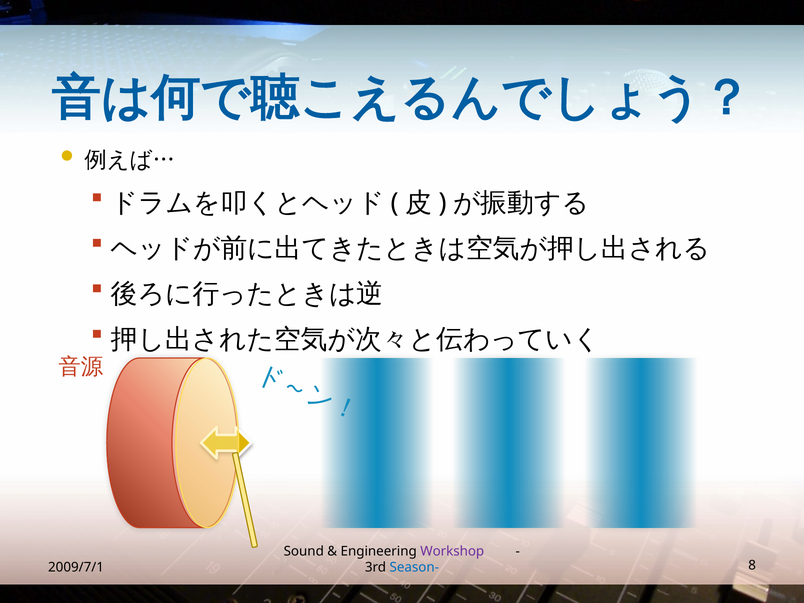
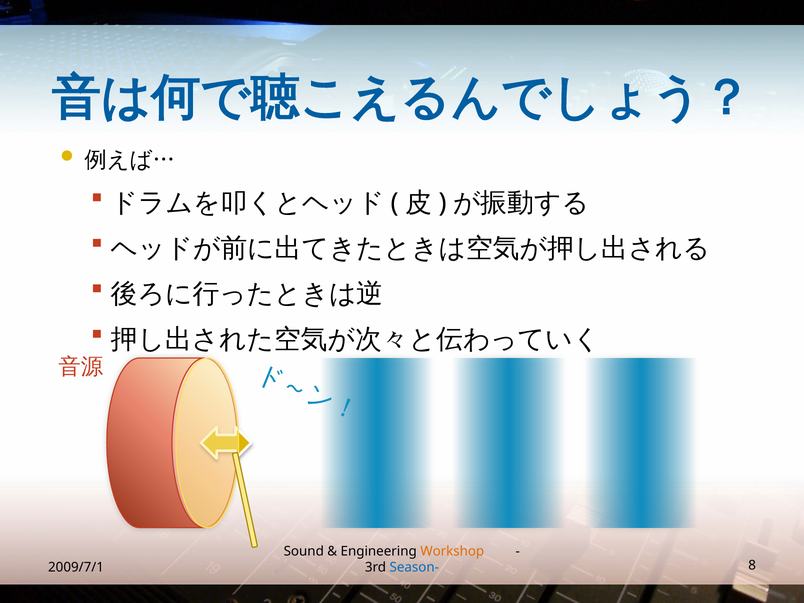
Workshop colour: purple -> orange
